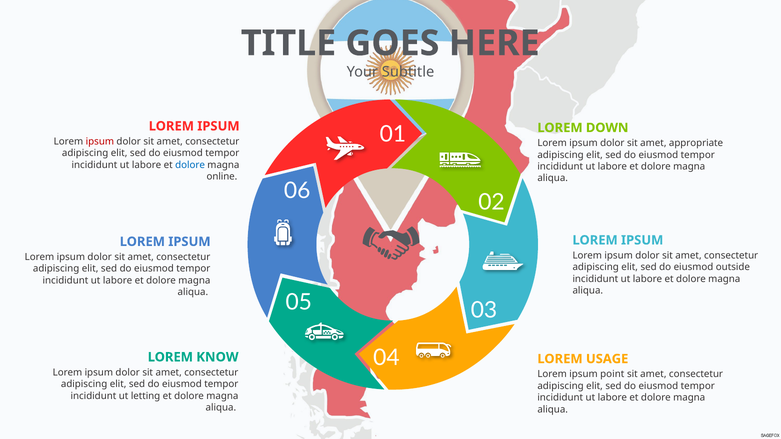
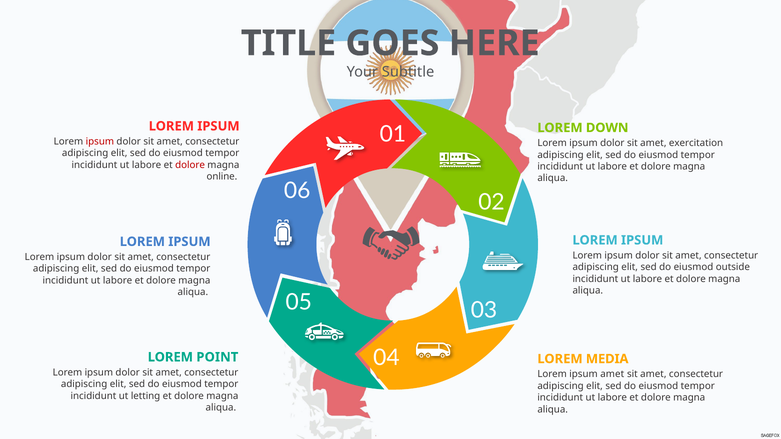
appropriate: appropriate -> exercitation
dolore at (190, 165) colour: blue -> red
KNOW: KNOW -> POINT
USAGE: USAGE -> MEDIA
ipsum point: point -> amet
